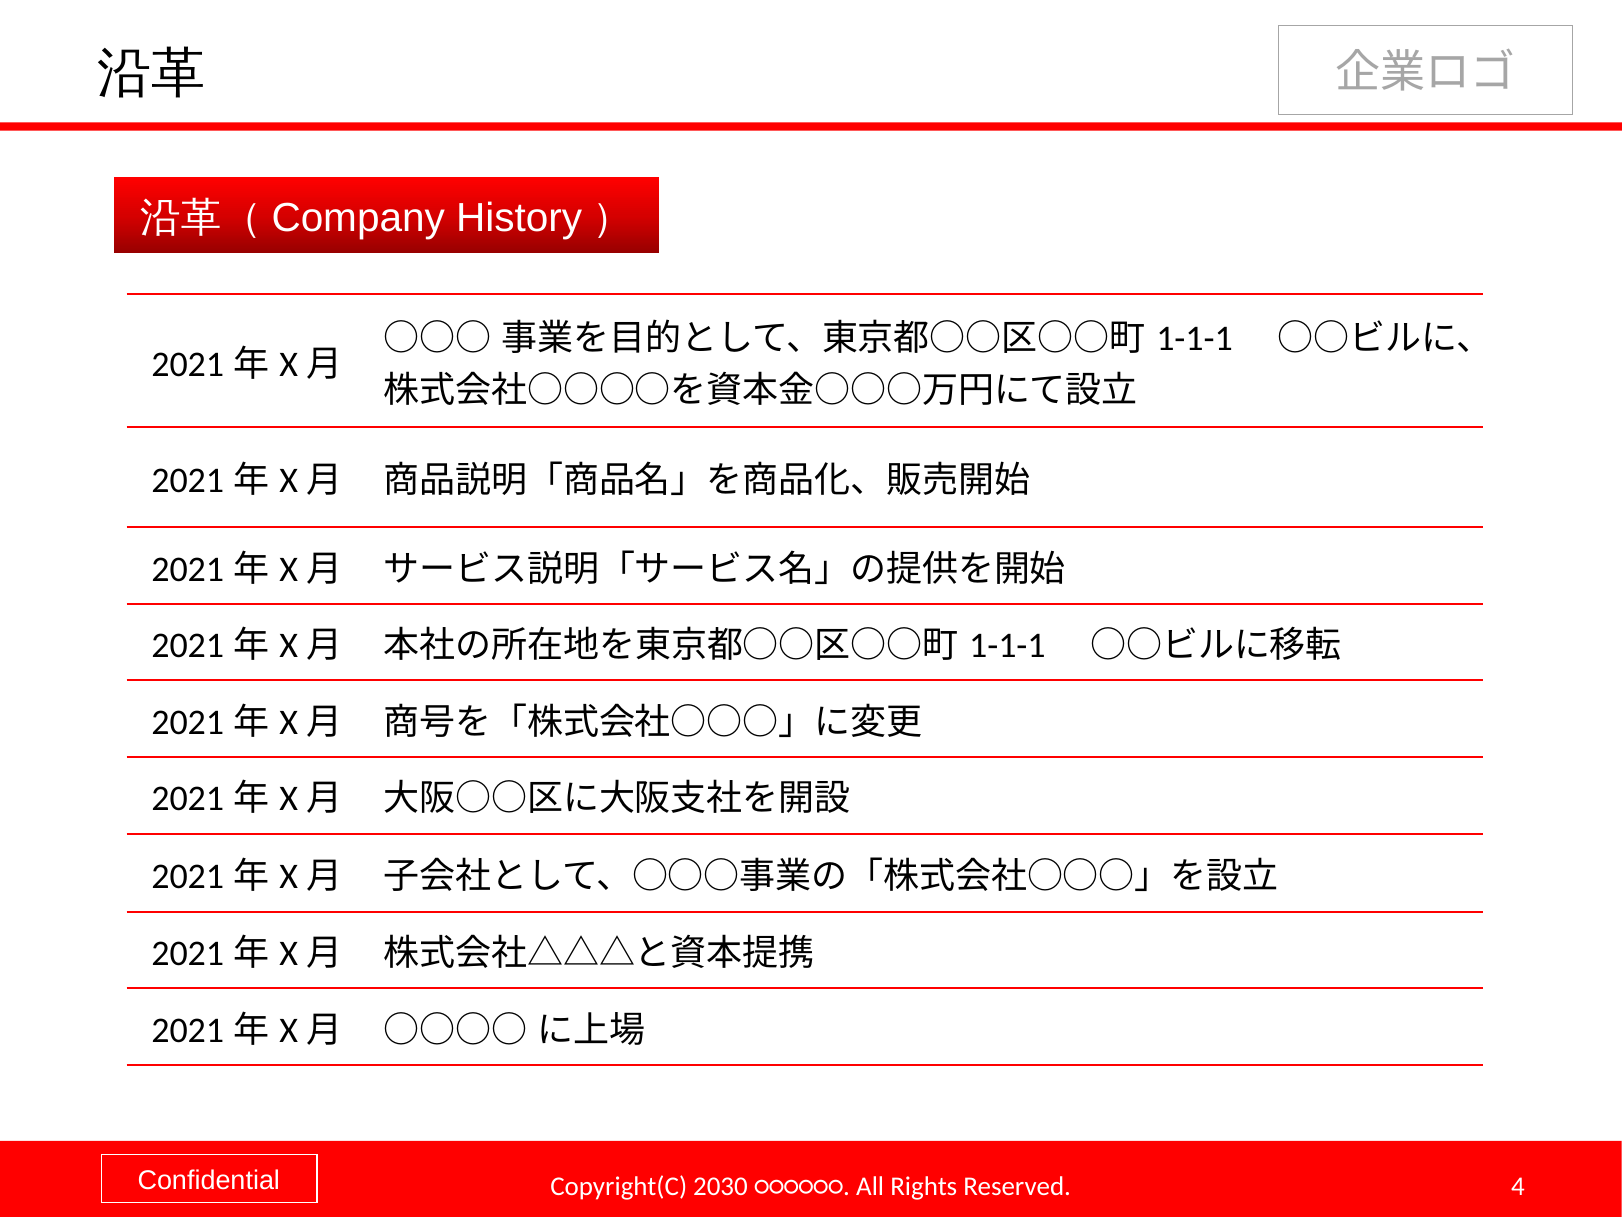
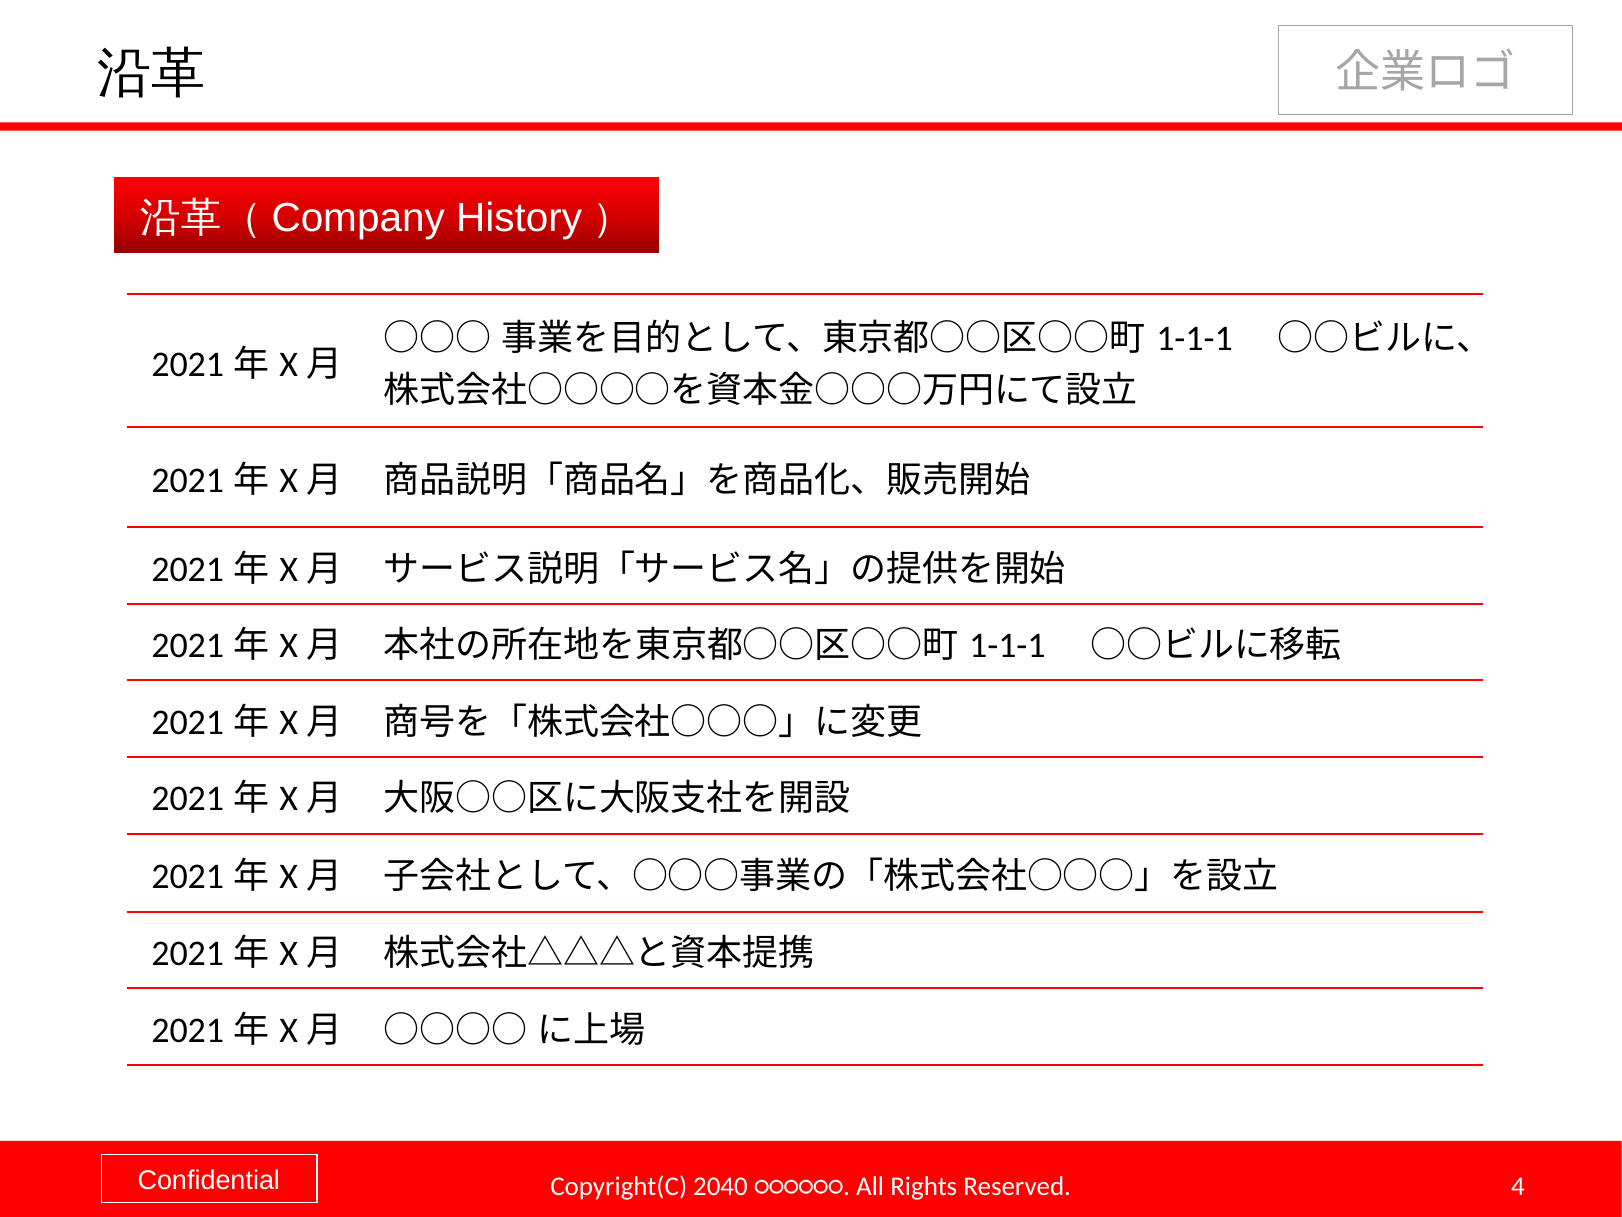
2030: 2030 -> 2040
